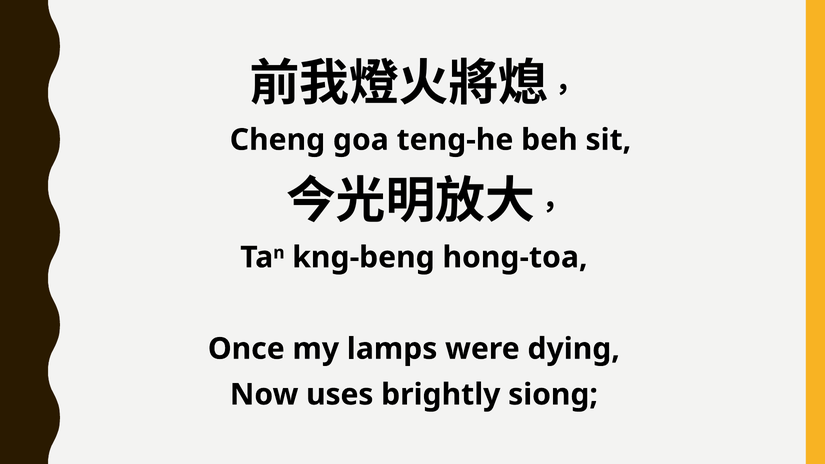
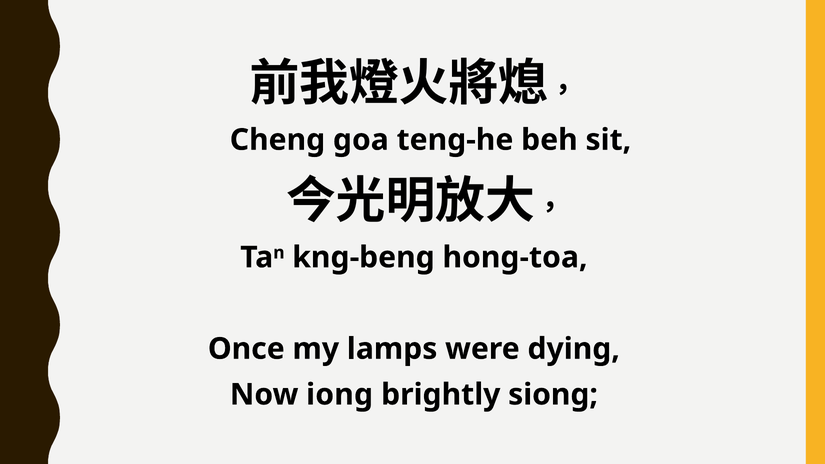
uses: uses -> iong
